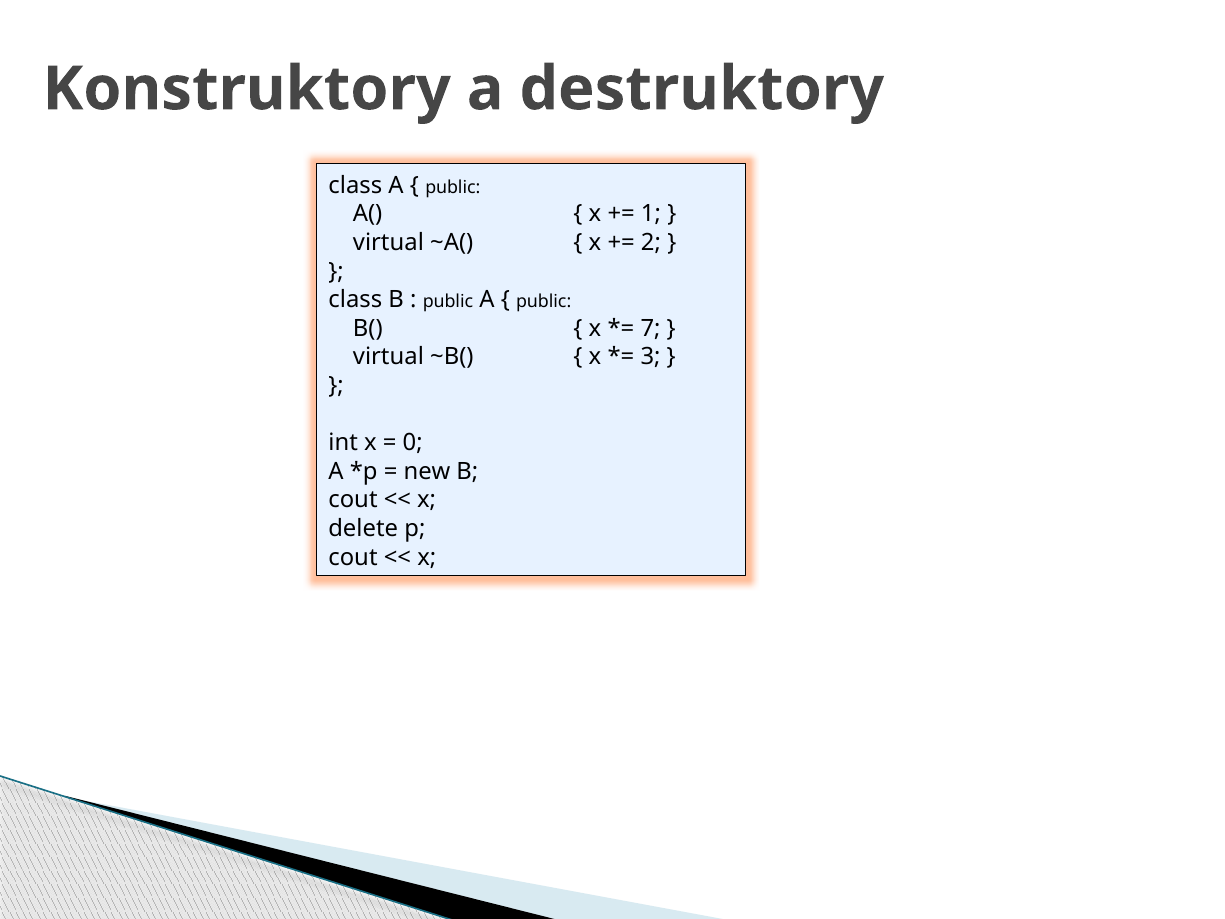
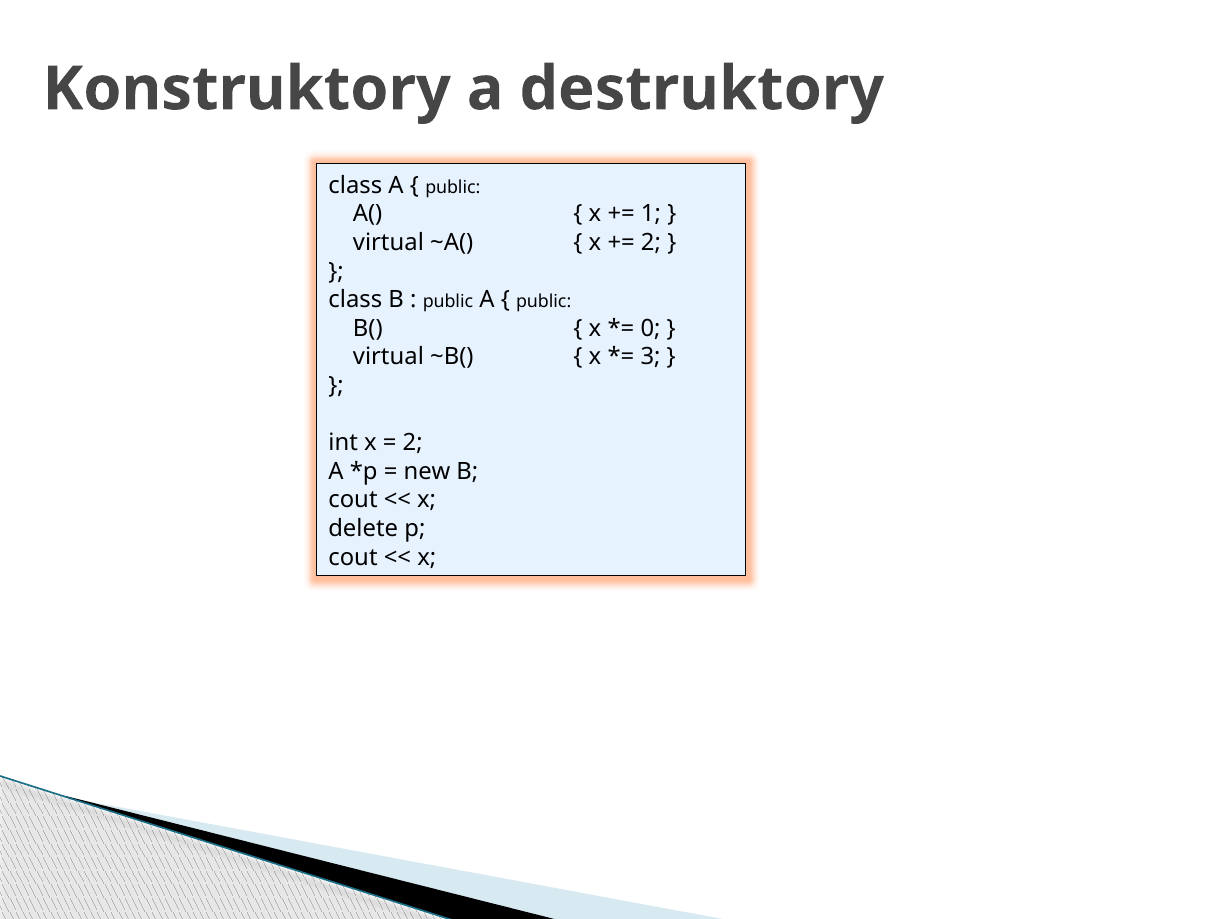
7: 7 -> 0
0 at (413, 443): 0 -> 2
